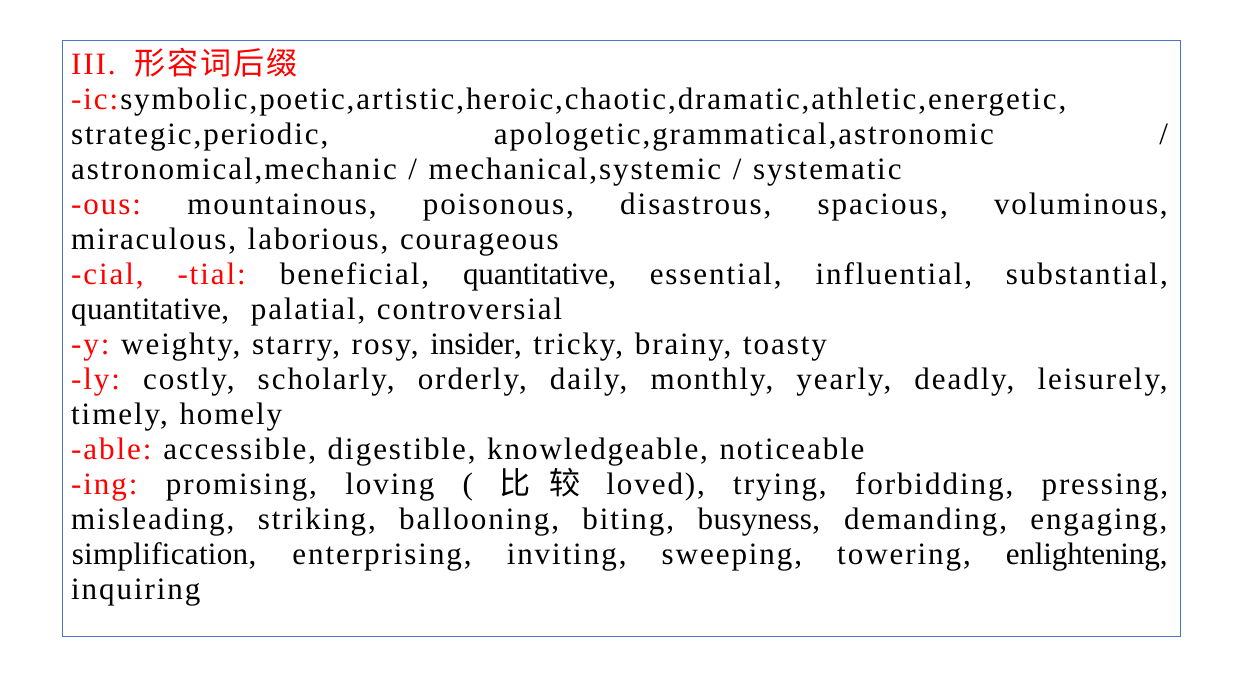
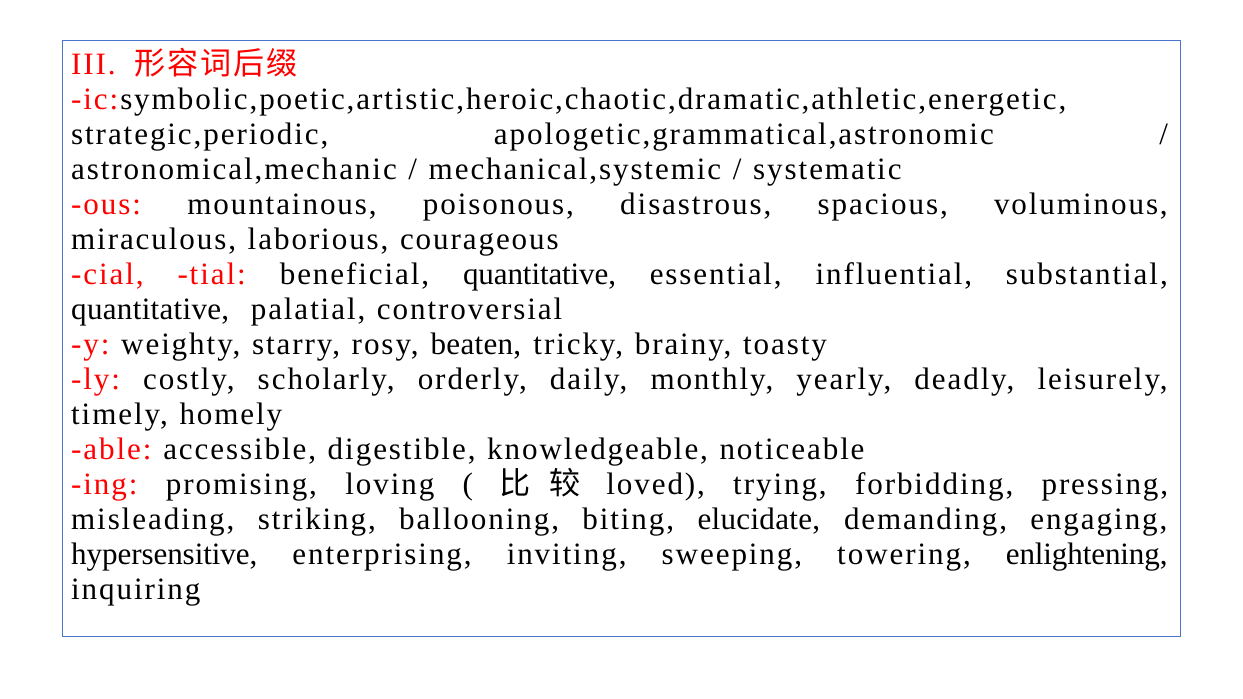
insider: insider -> beaten
busyness: busyness -> elucidate
simplification: simplification -> hypersensitive
